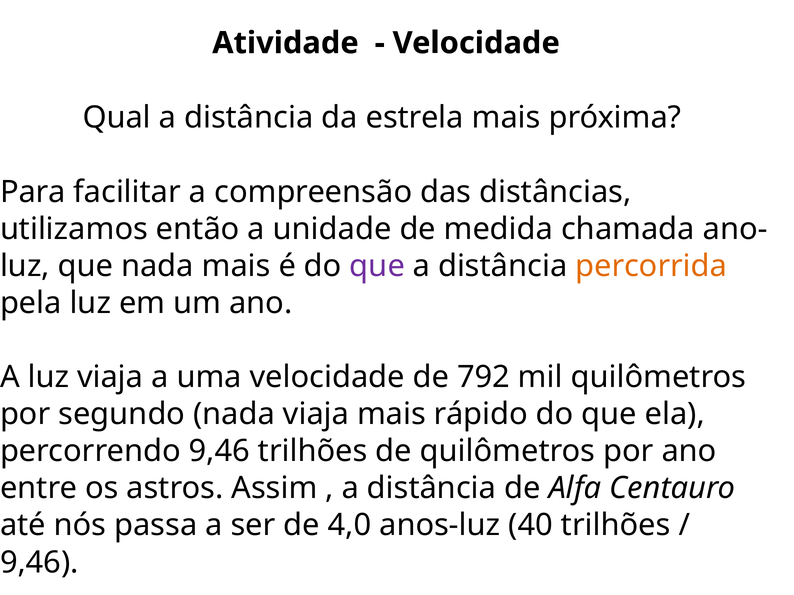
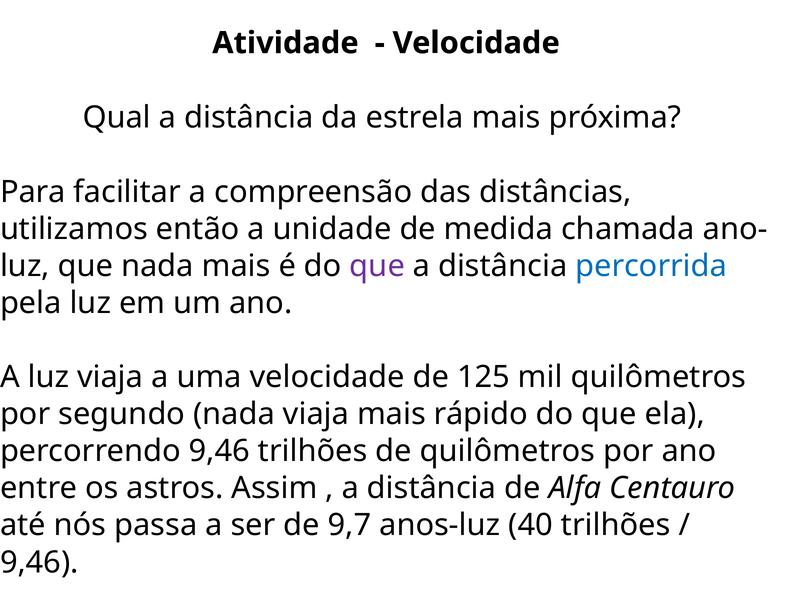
percorrida colour: orange -> blue
792: 792 -> 125
4,0: 4,0 -> 9,7
